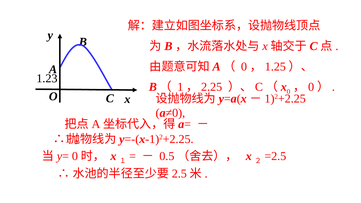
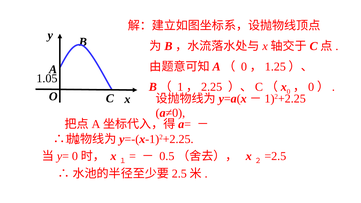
1.23: 1.23 -> 1.05
